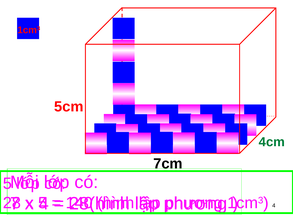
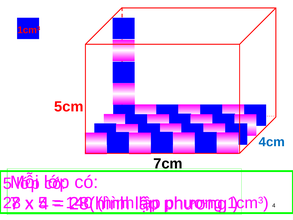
4cm colour: green -> blue
